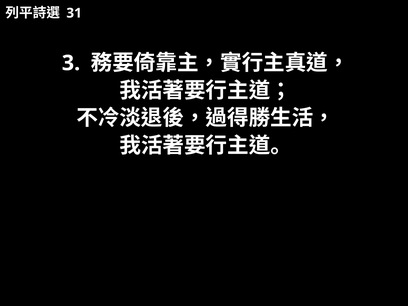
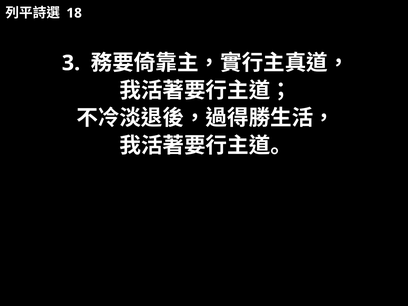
31: 31 -> 18
